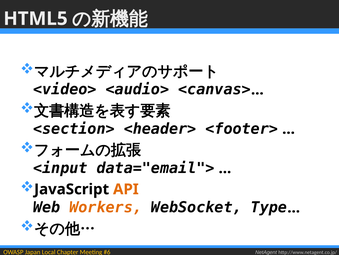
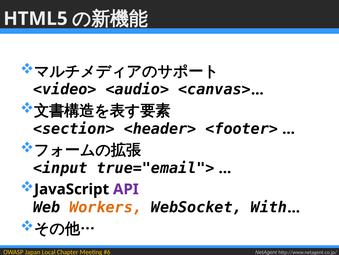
data="email">: data="email"> -> true="email">
API colour: orange -> purple
Type: Type -> With
